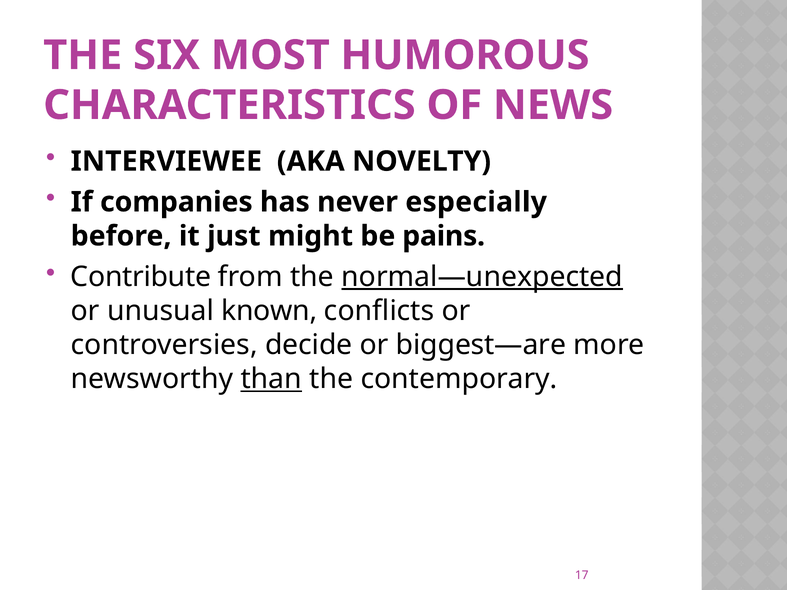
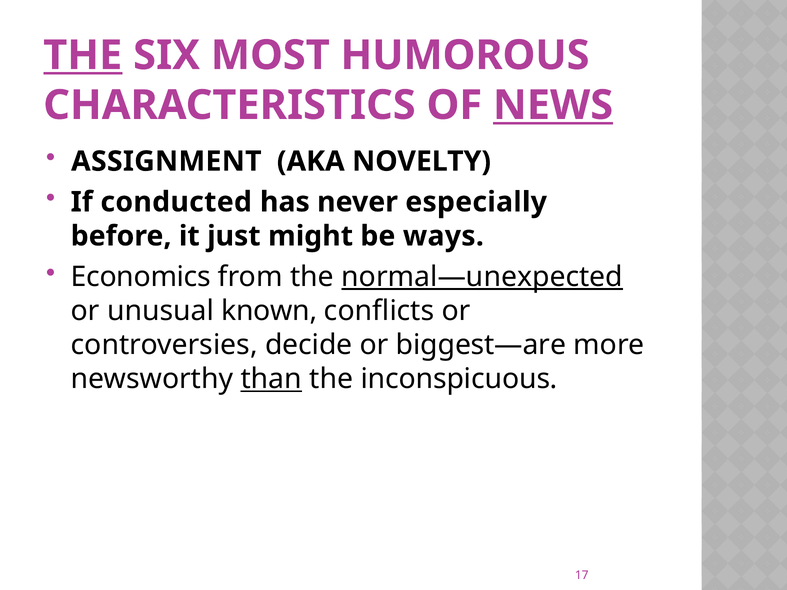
THE at (83, 55) underline: none -> present
NEWS underline: none -> present
INTERVIEWEE: INTERVIEWEE -> ASSIGNMENT
companies: companies -> conducted
pains: pains -> ways
Contribute: Contribute -> Economics
contemporary: contemporary -> inconspicuous
